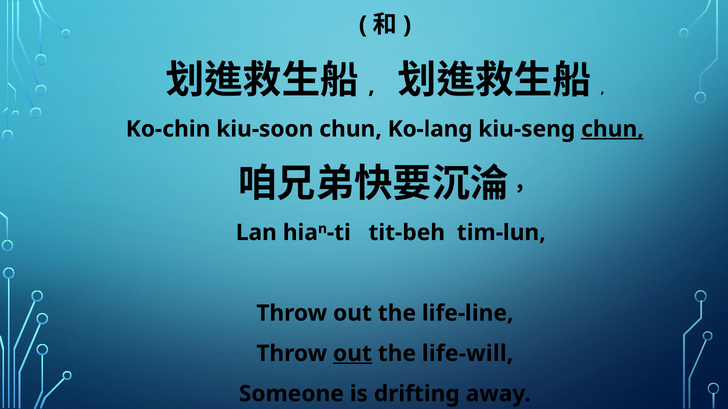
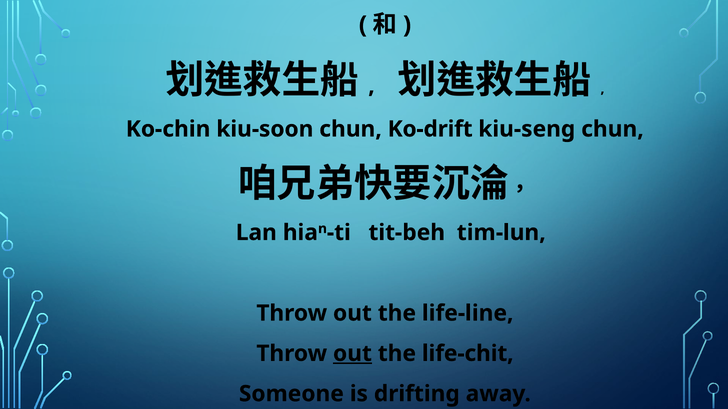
Ko-lang: Ko-lang -> Ko-drift
chun at (612, 129) underline: present -> none
life-will: life-will -> life-chit
